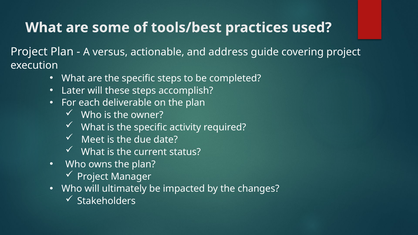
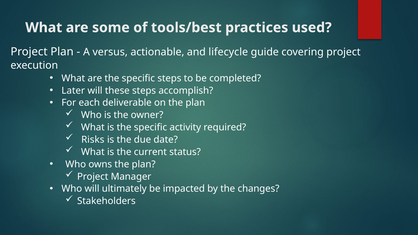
address: address -> lifecycle
Meet: Meet -> Risks
